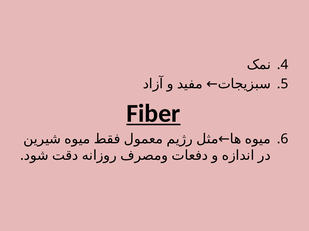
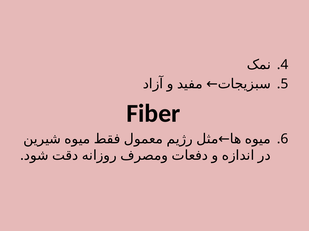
Fiber underline: present -> none
